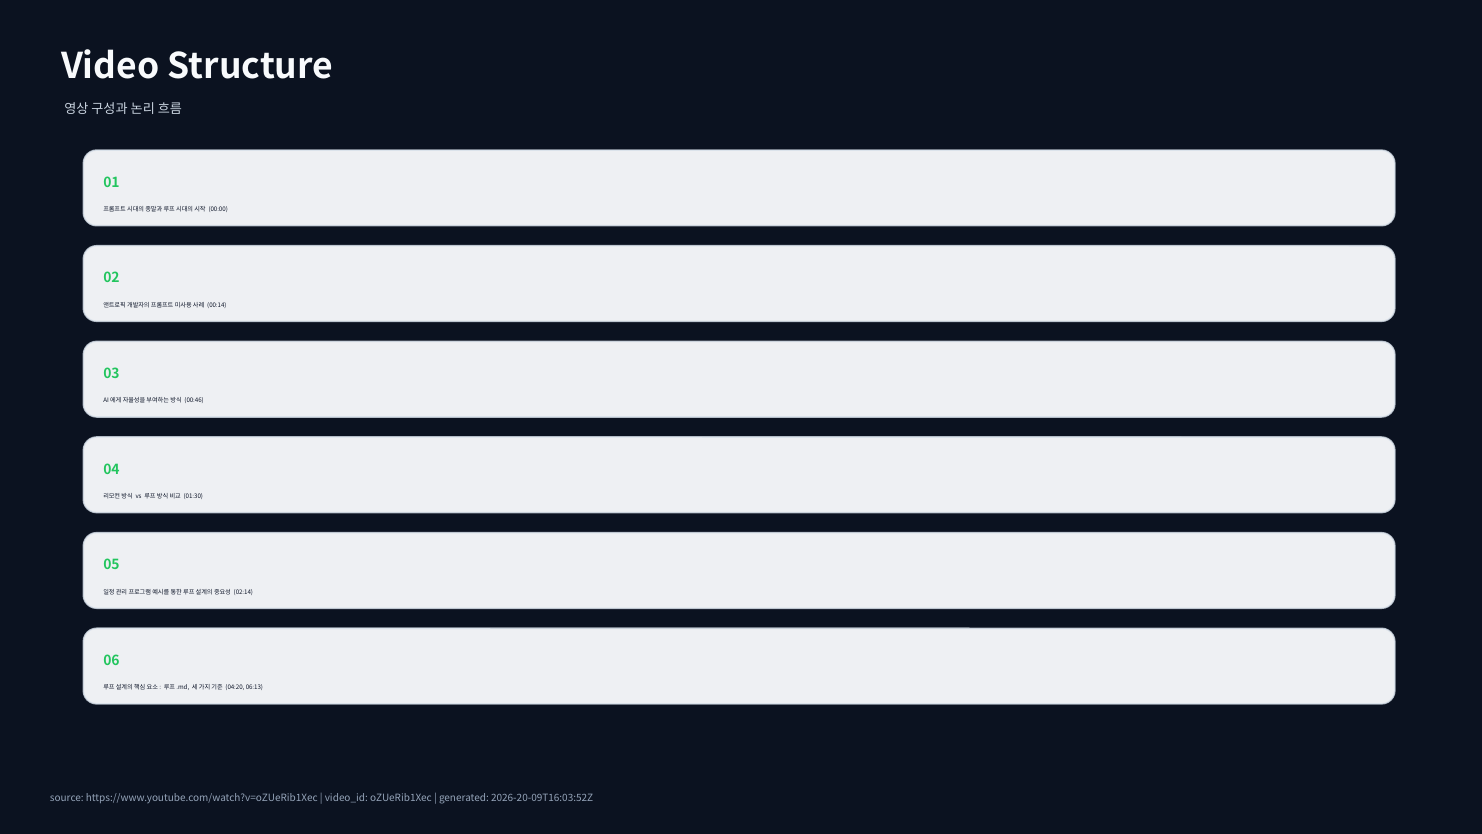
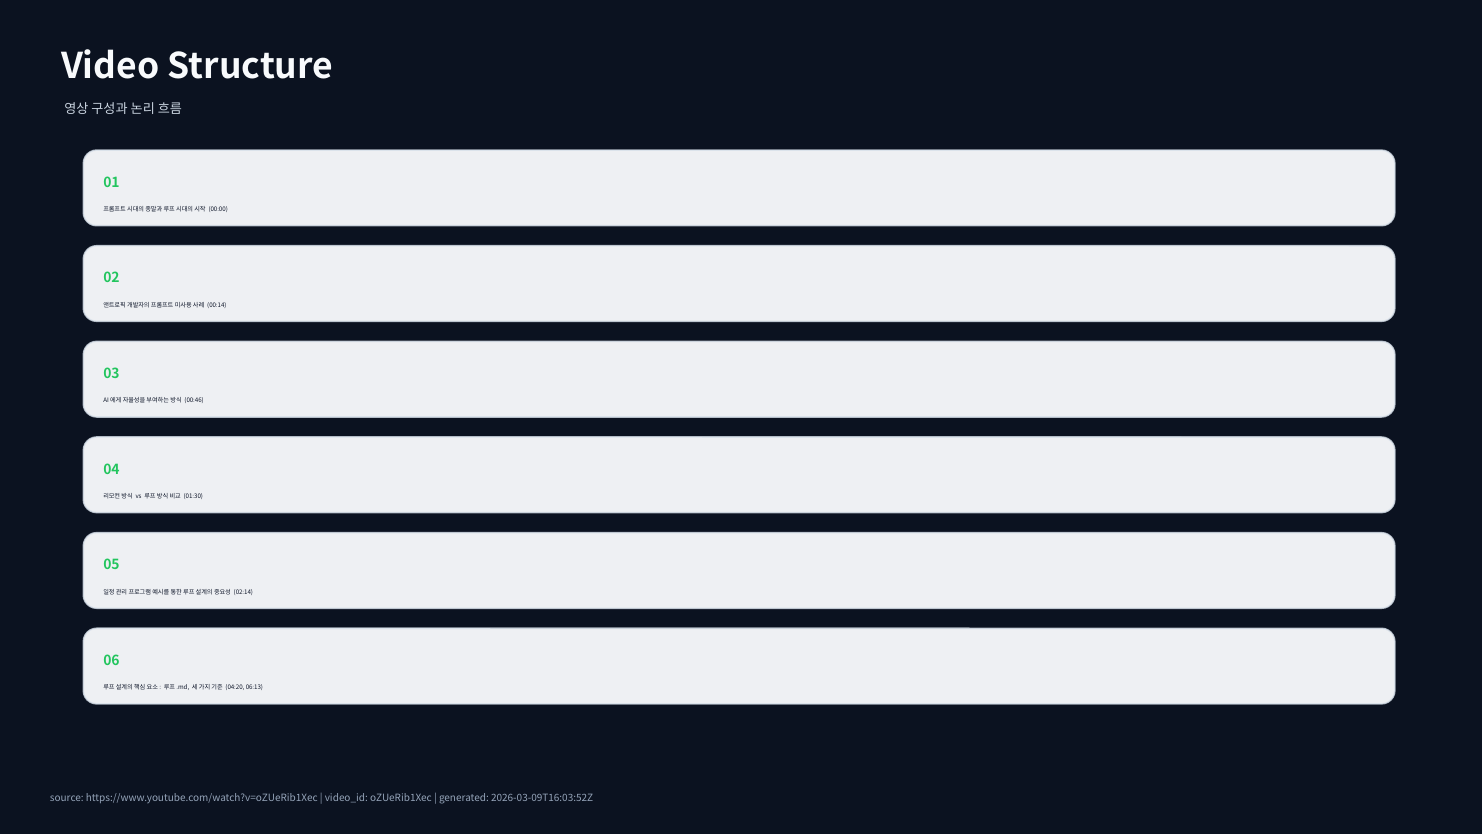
2026-20-09T16:03:52Z: 2026-20-09T16:03:52Z -> 2026-03-09T16:03:52Z
